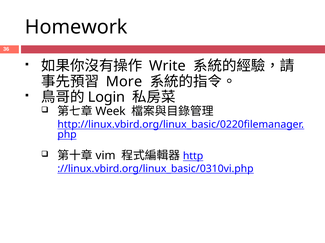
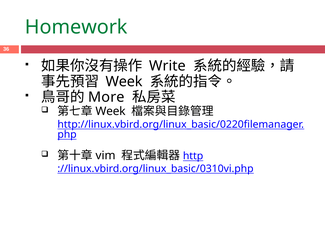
Homework colour: black -> green
More at (124, 82): More -> Week
Login: Login -> More
